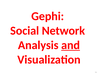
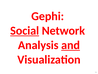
Social underline: none -> present
